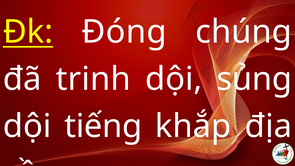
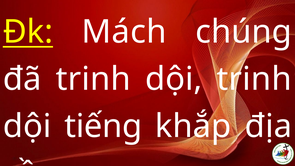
Đóng: Đóng -> Mách
dội sủng: sủng -> trinh
